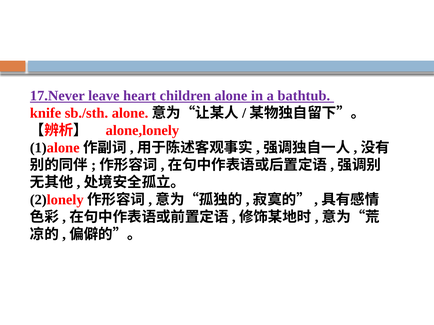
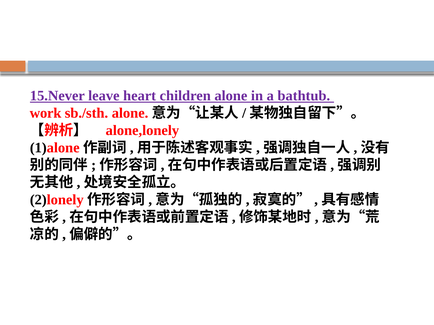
17.Never: 17.Never -> 15.Never
knife: knife -> work
